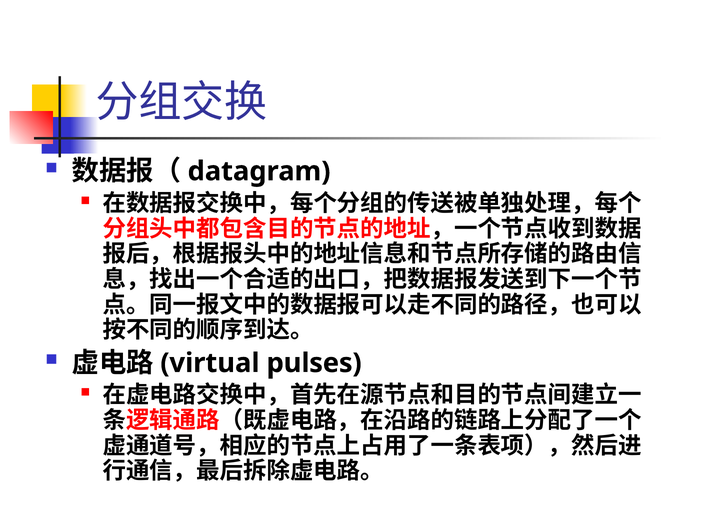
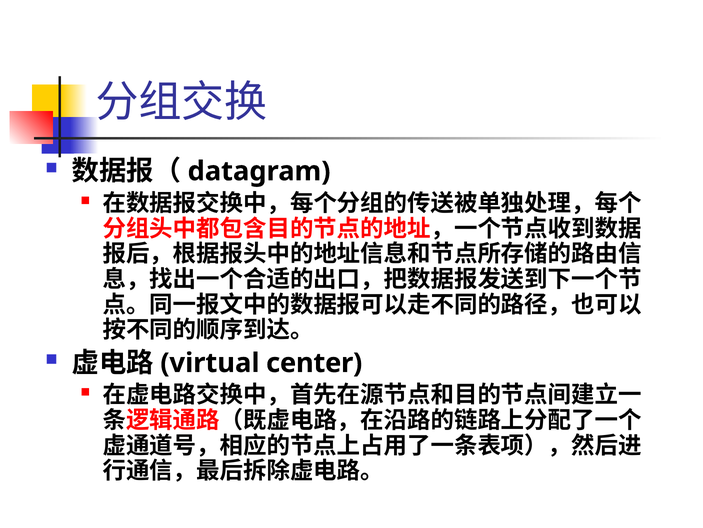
pulses: pulses -> center
